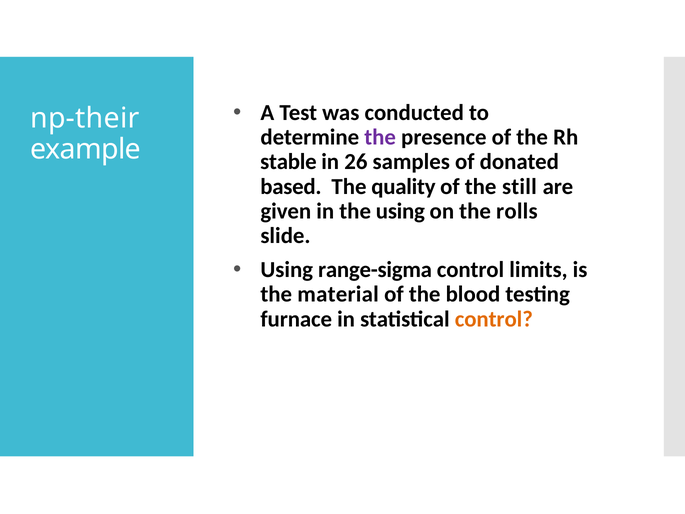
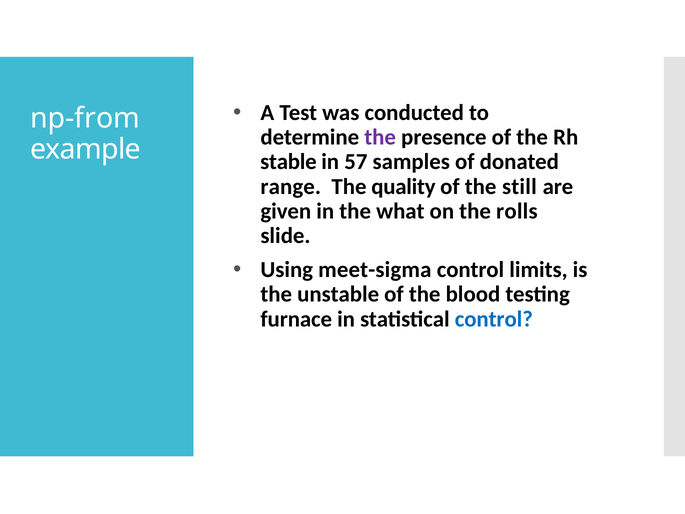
np-their: np-their -> np-from
26: 26 -> 57
based: based -> range
the using: using -> what
range-sigma: range-sigma -> meet-sigma
material: material -> unstable
control at (494, 319) colour: orange -> blue
